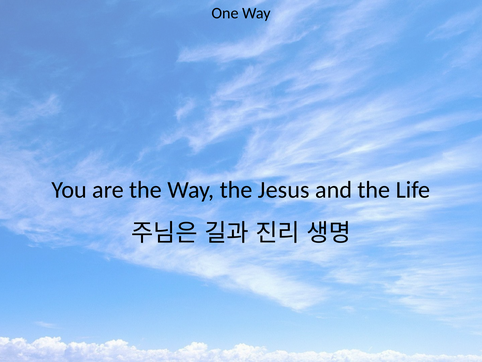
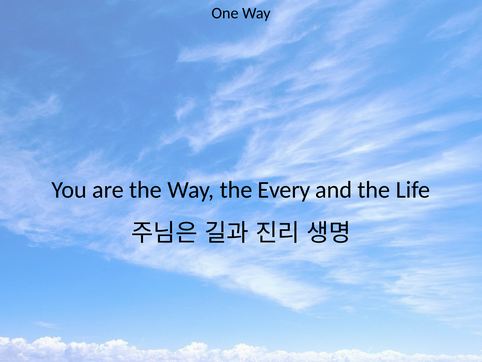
Jesus: Jesus -> Every
